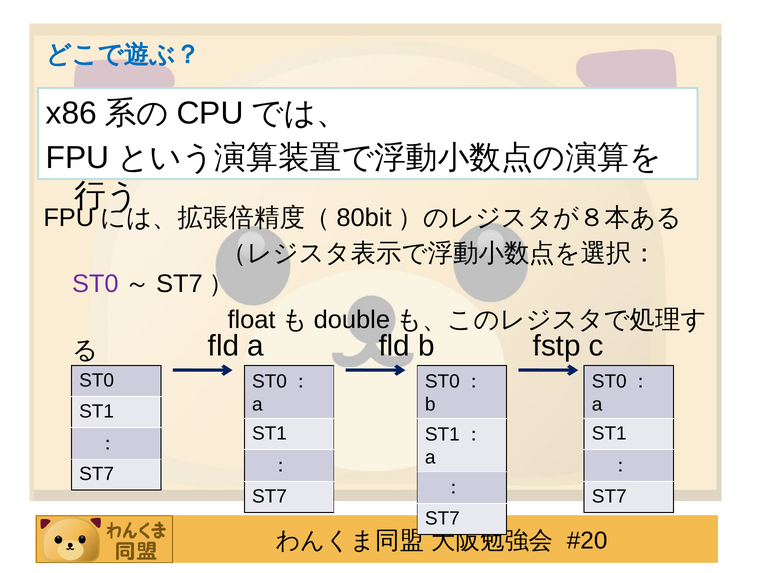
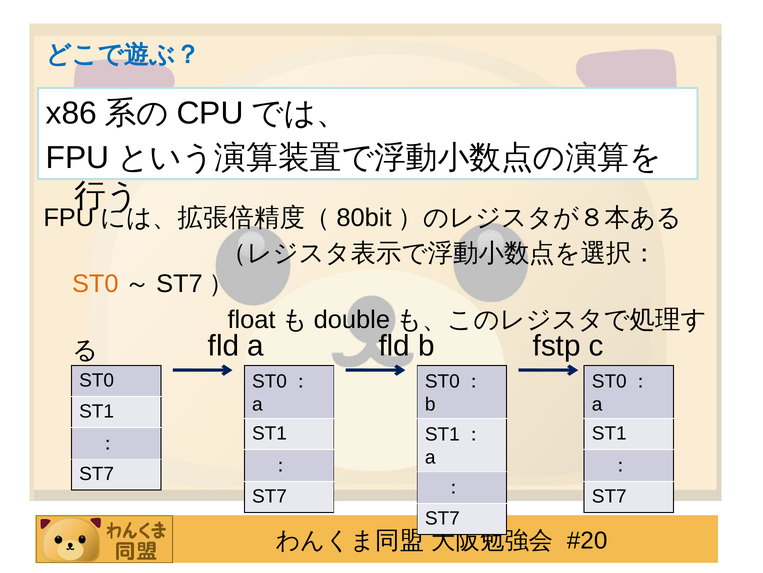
ST0 at (95, 284) colour: purple -> orange
